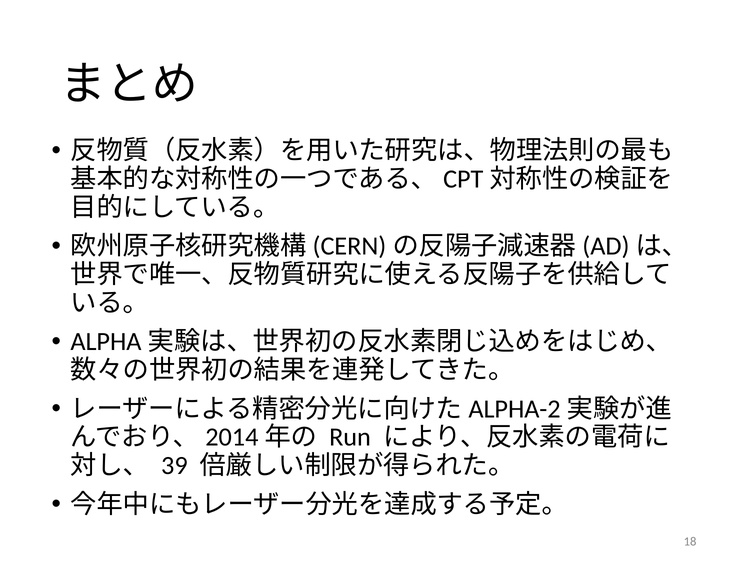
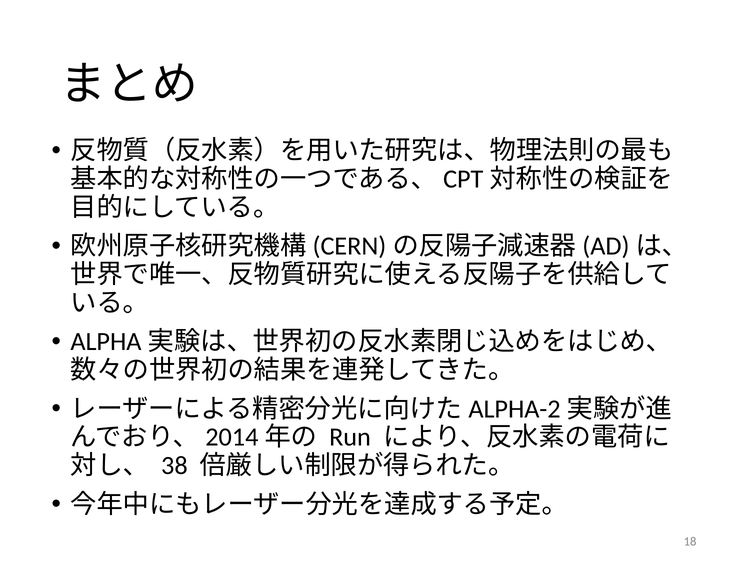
39: 39 -> 38
